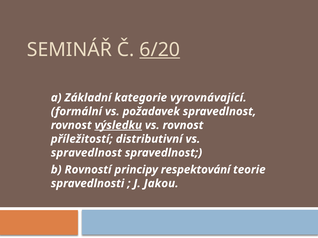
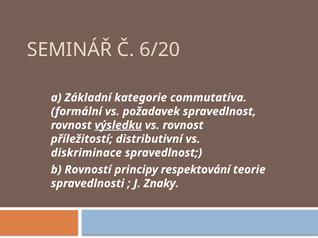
6/20 underline: present -> none
vyrovnávající: vyrovnávající -> commutativa
spravedlnost at (86, 153): spravedlnost -> diskriminace
Jakou: Jakou -> Znaky
